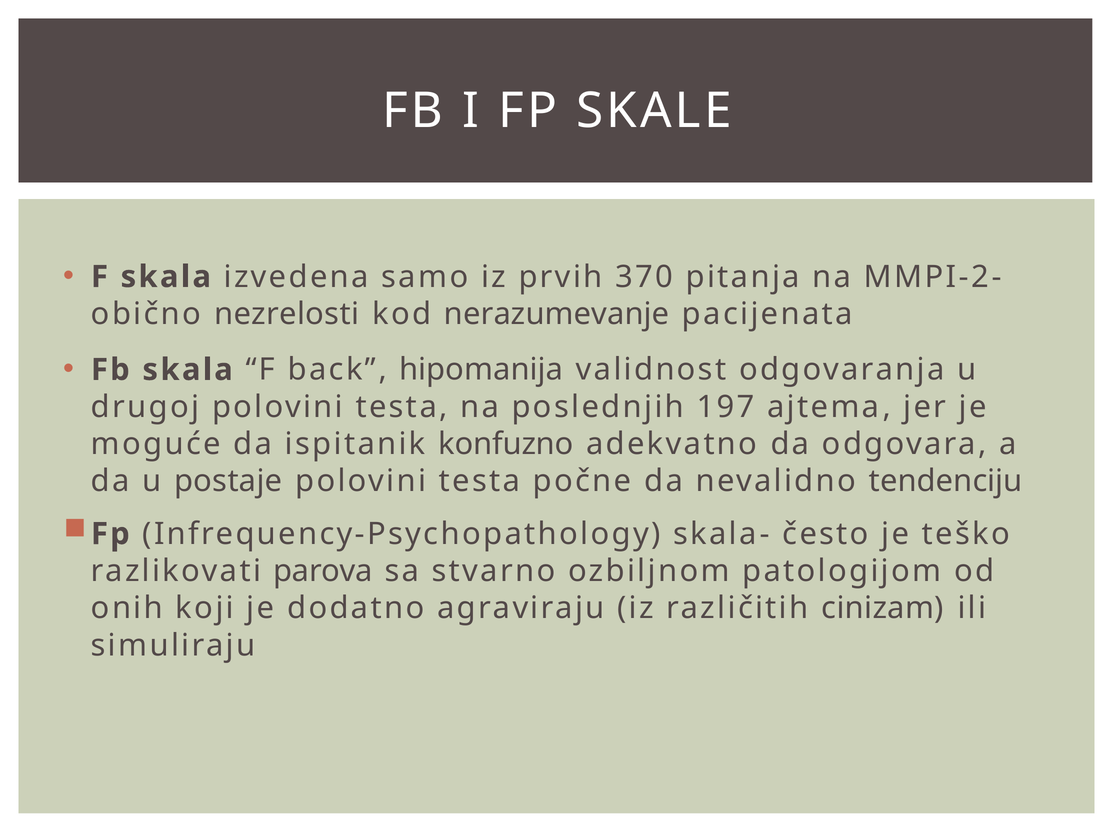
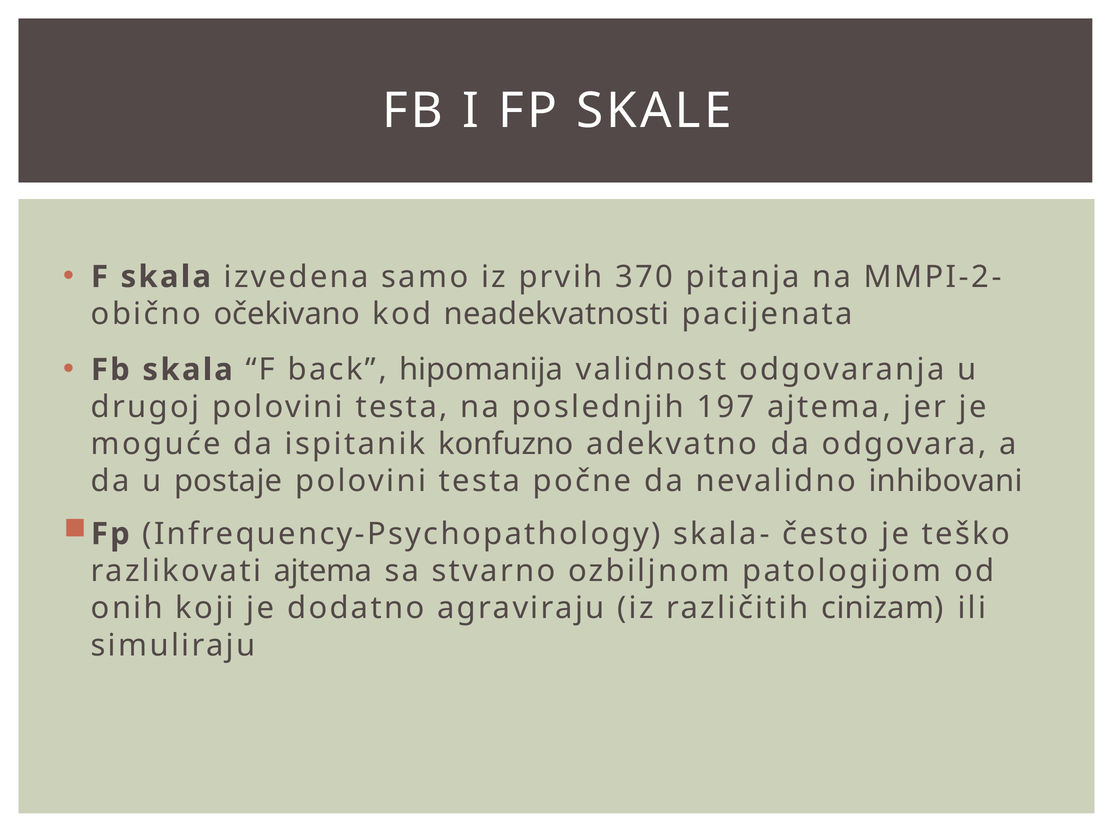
nezrelosti: nezrelosti -> očekivano
nerazumevanje: nerazumevanje -> neadekvatnosti
tendenciju: tendenciju -> inhibovani
razlikovati parova: parova -> ajtema
